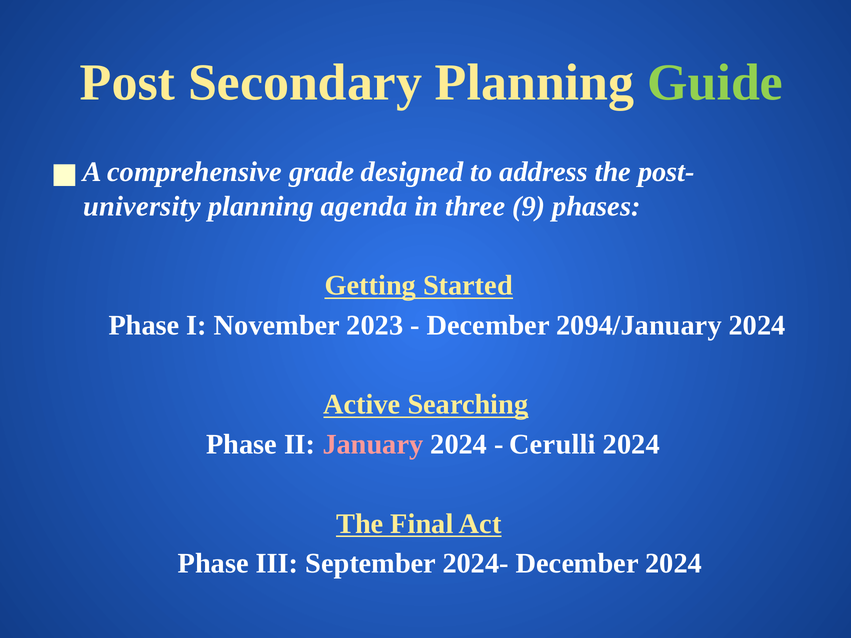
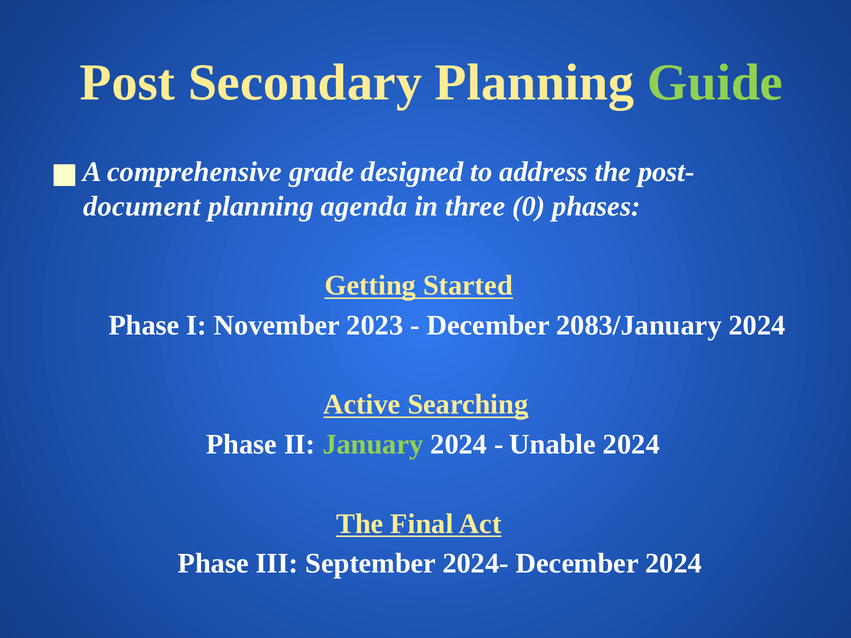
university: university -> document
9: 9 -> 0
2094/January: 2094/January -> 2083/January
January colour: pink -> light green
Cerulli: Cerulli -> Unable
